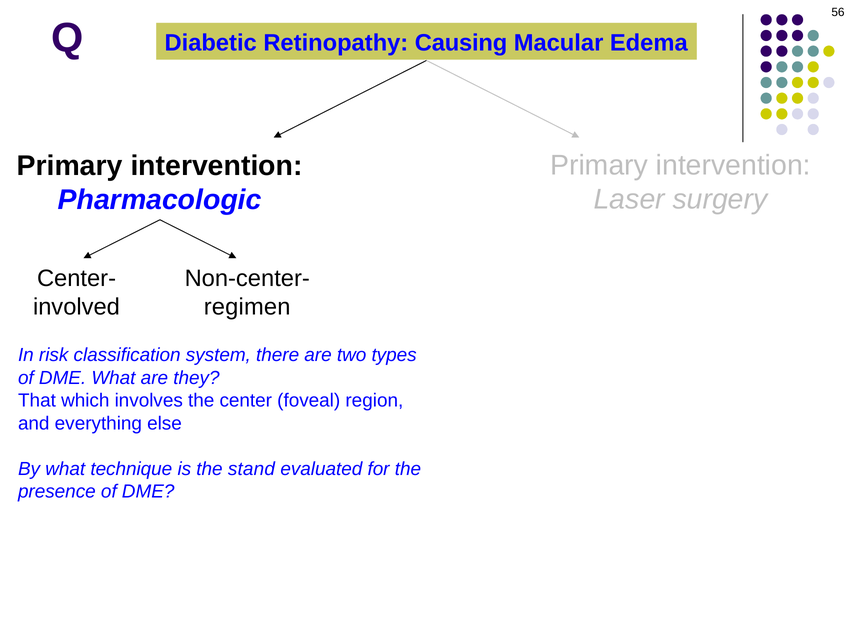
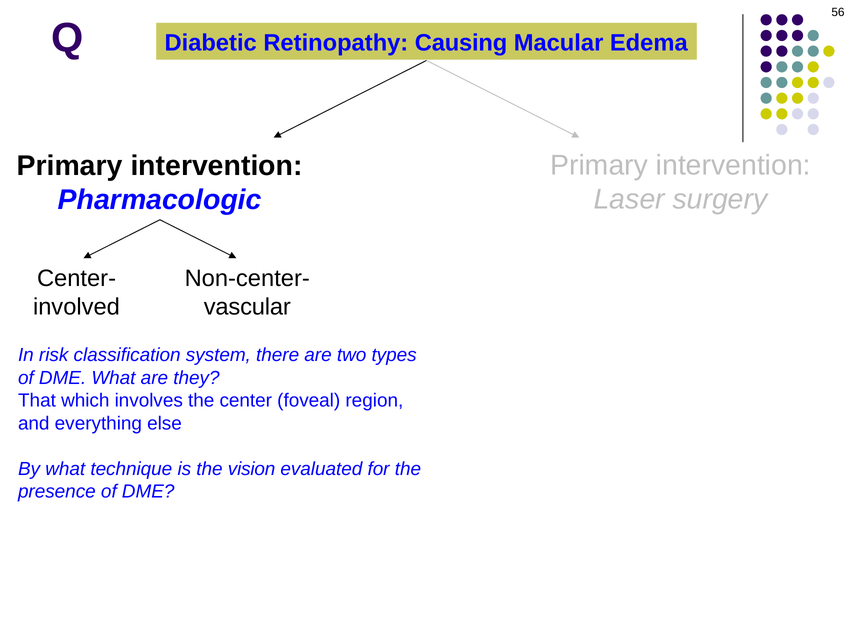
regimen: regimen -> vascular
stand: stand -> vision
